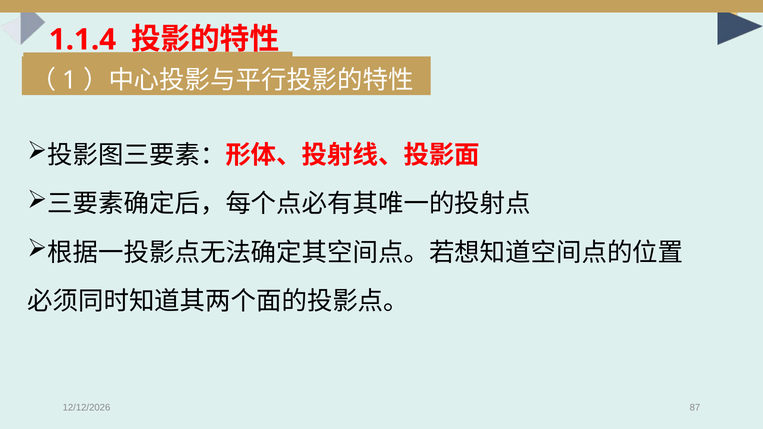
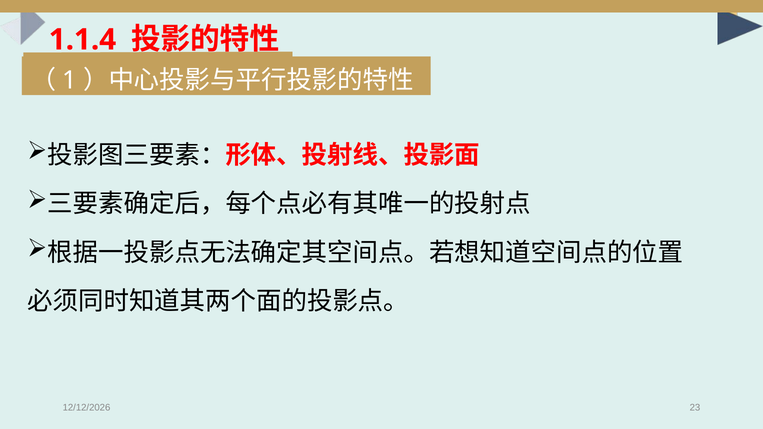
87: 87 -> 23
